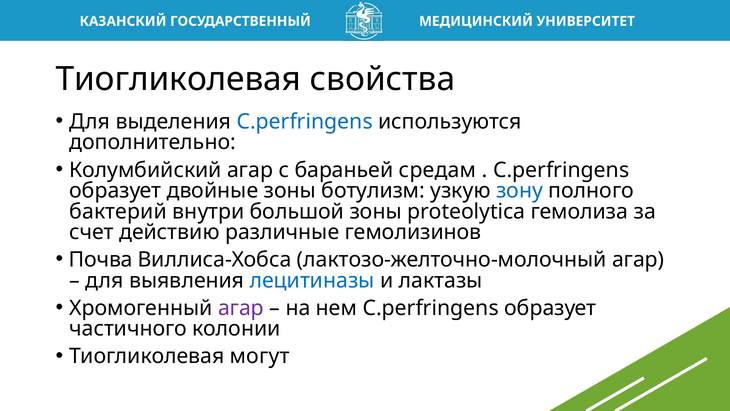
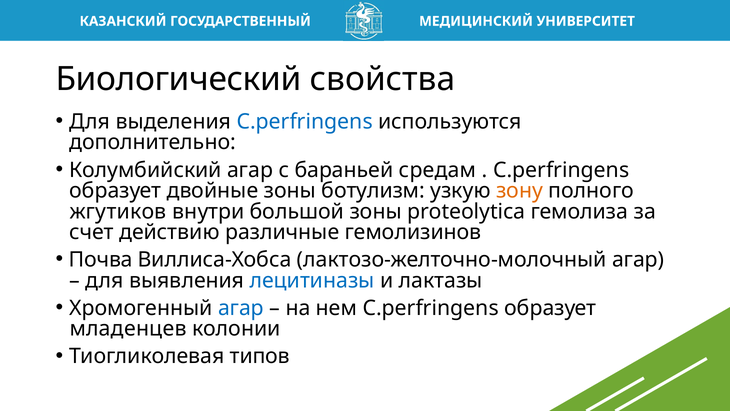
Тиогликолевая at (178, 79): Тиогликолевая -> Биологический
зону colour: blue -> orange
бактерий: бактерий -> жгутиков
агар at (241, 308) colour: purple -> blue
частичного: частичного -> младенцев
могут: могут -> типов
